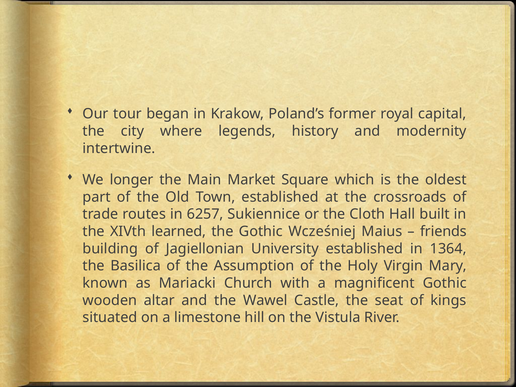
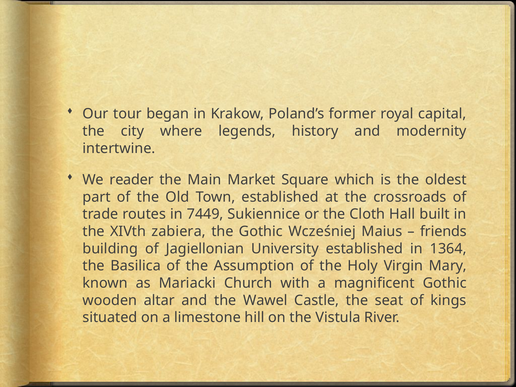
longer: longer -> reader
6257: 6257 -> 7449
learned: learned -> zabiera
